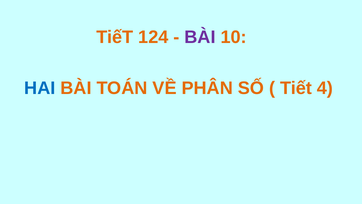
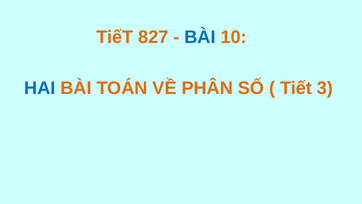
124: 124 -> 827
BÀI at (200, 37) colour: purple -> blue
4: 4 -> 3
